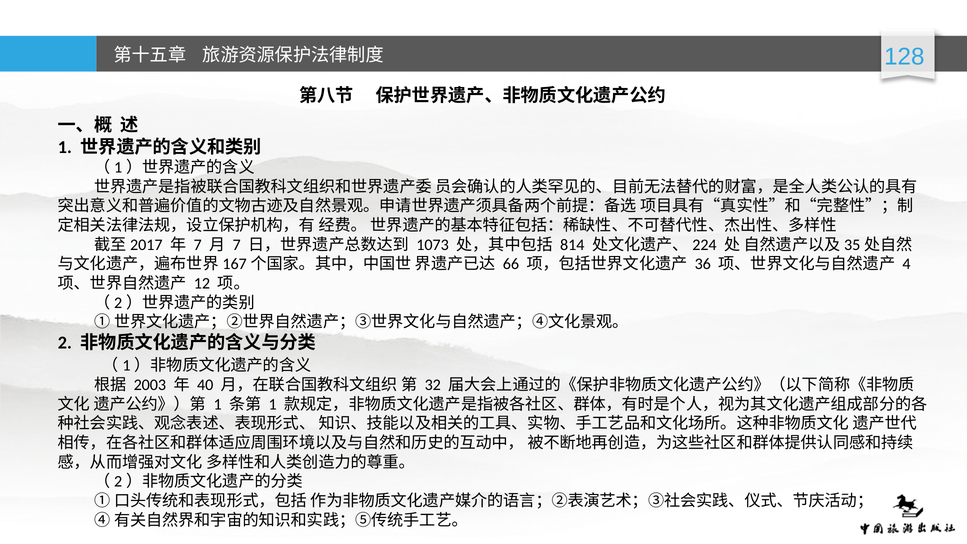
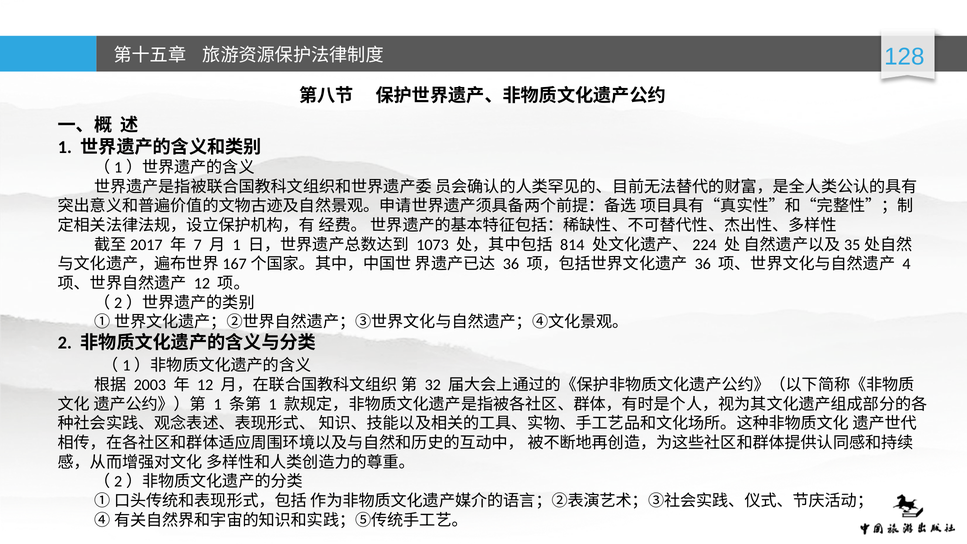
7 at (237, 245): 7 -> 1
66 at (511, 264): 66 -> 36
40 at (205, 385): 40 -> 12
